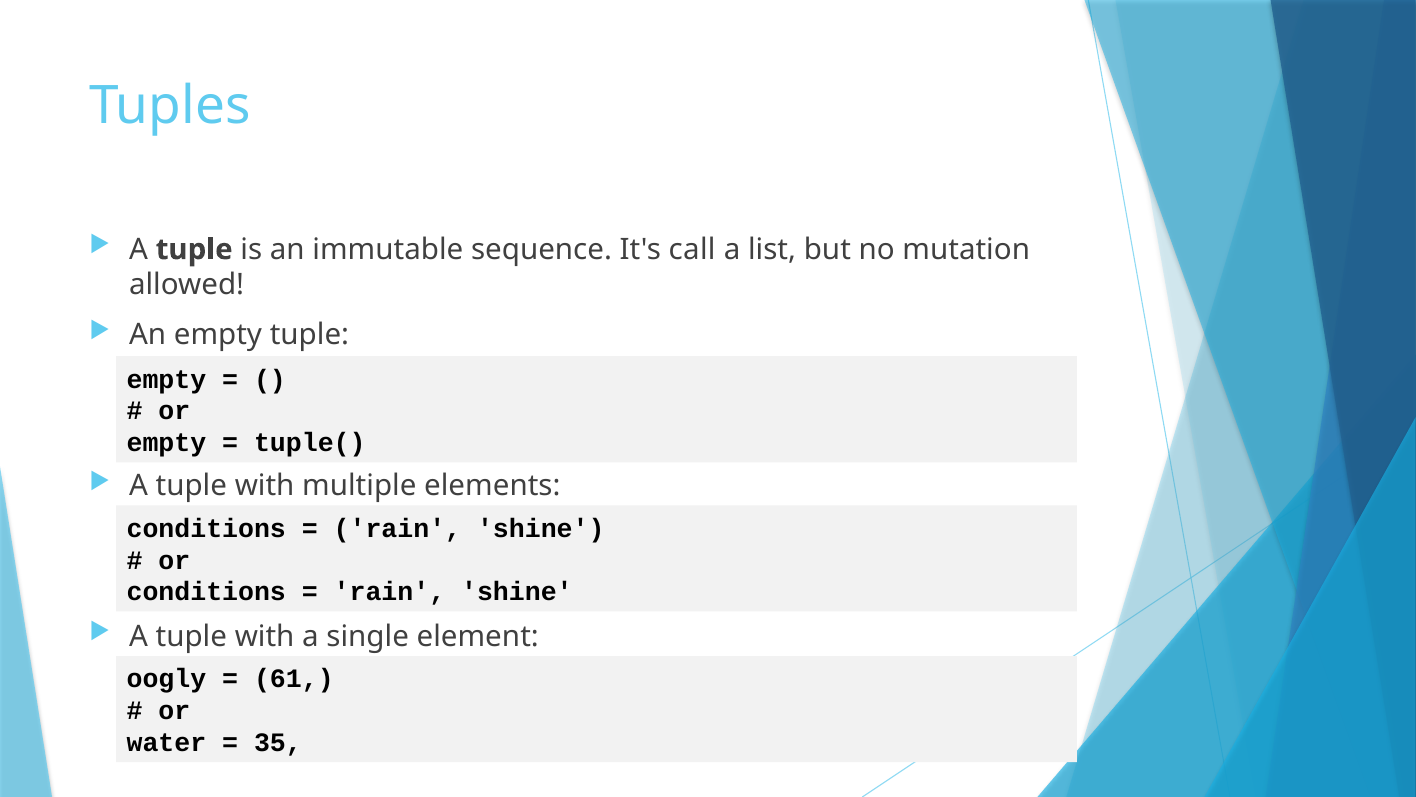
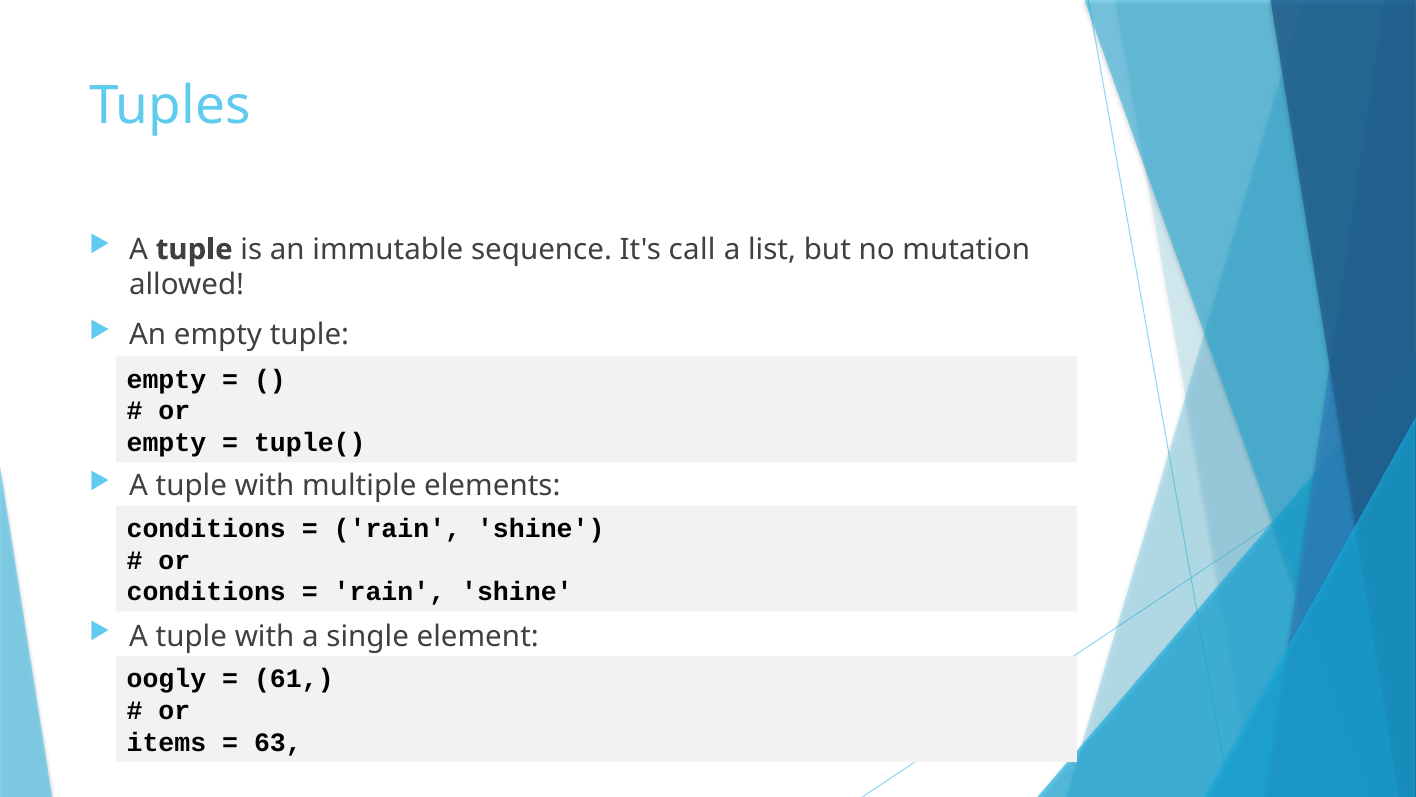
water: water -> items
35: 35 -> 63
